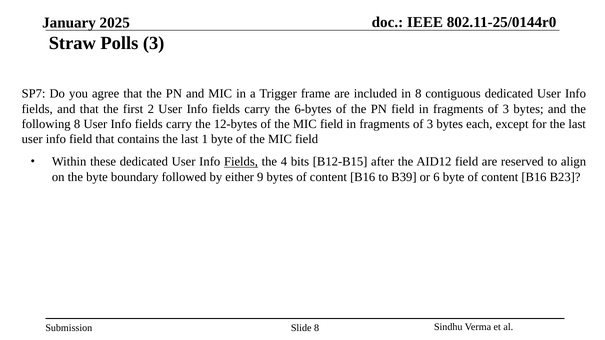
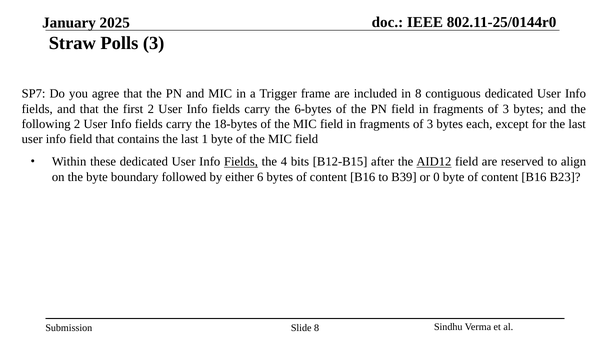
following 8: 8 -> 2
12-bytes: 12-bytes -> 18-bytes
AID12 underline: none -> present
9: 9 -> 6
6: 6 -> 0
